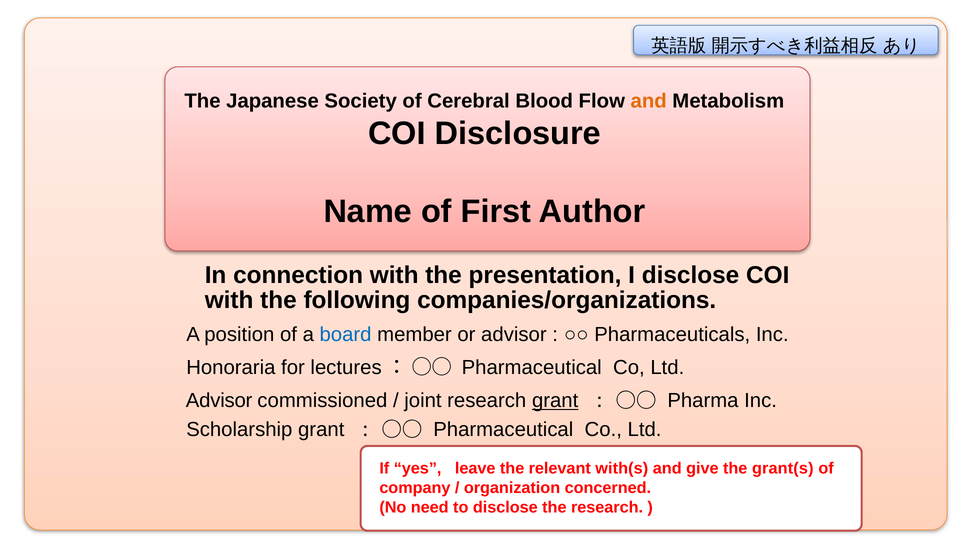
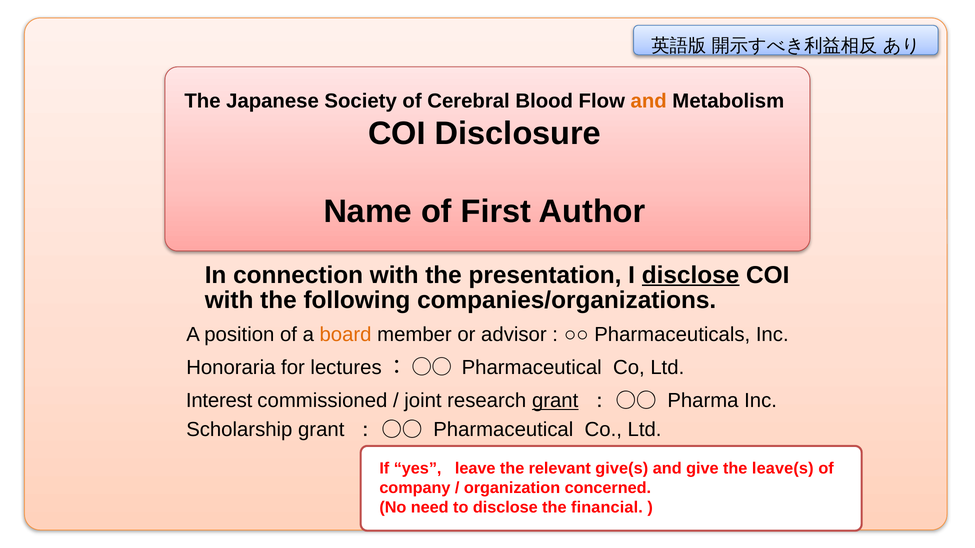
disclose at (691, 275) underline: none -> present
board colour: blue -> orange
Advisor at (219, 401): Advisor -> Interest
with(s: with(s -> give(s
grant(s: grant(s -> leave(s
the research: research -> financial
